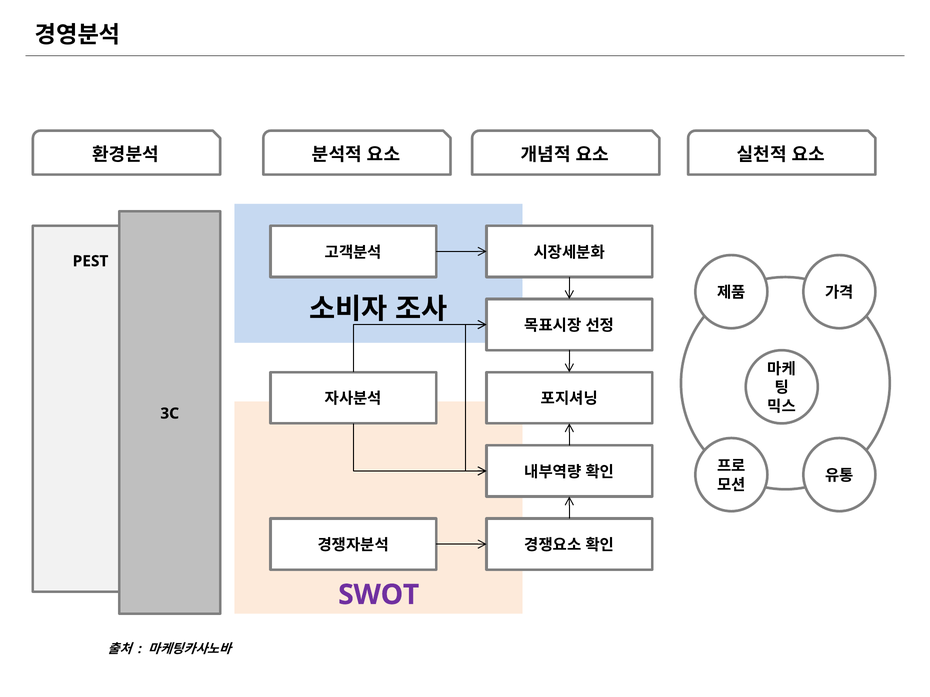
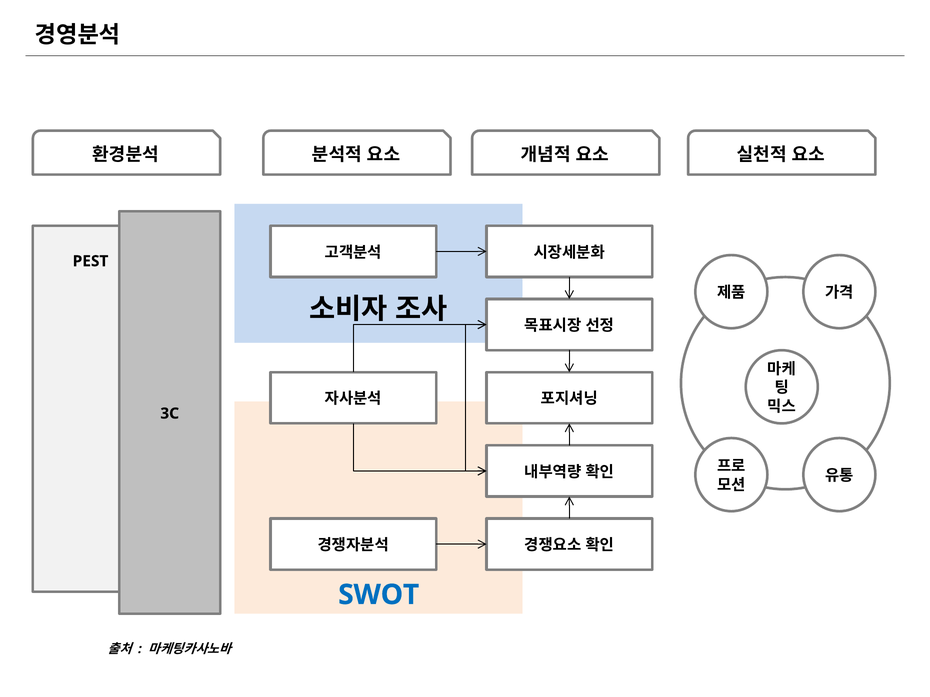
SWOT colour: purple -> blue
